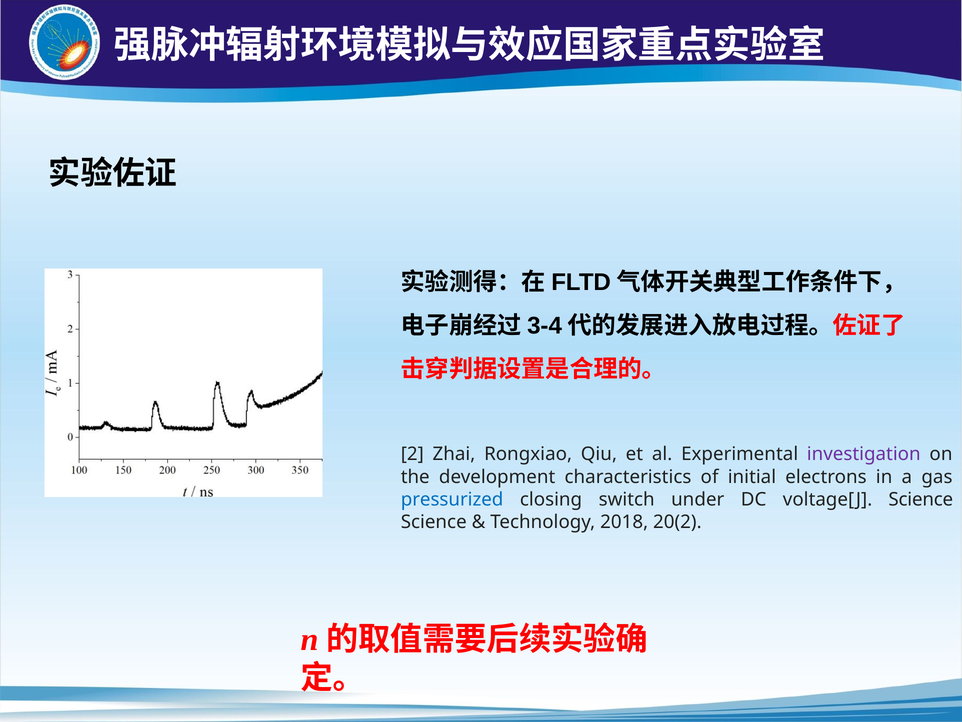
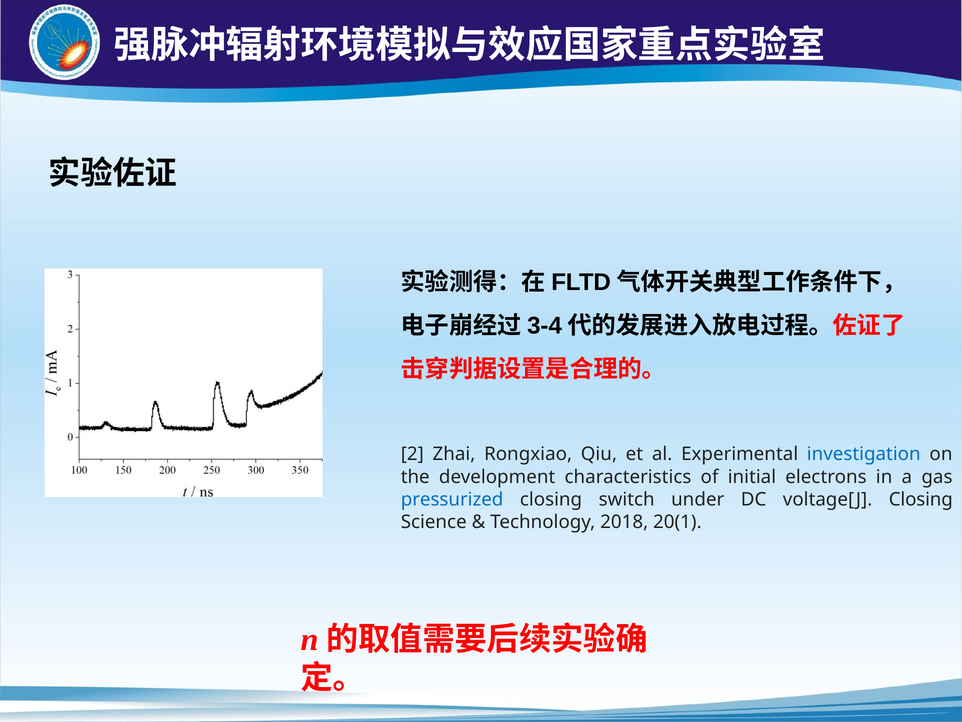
investigation colour: purple -> blue
voltage[J Science: Science -> Closing
20(2: 20(2 -> 20(1
